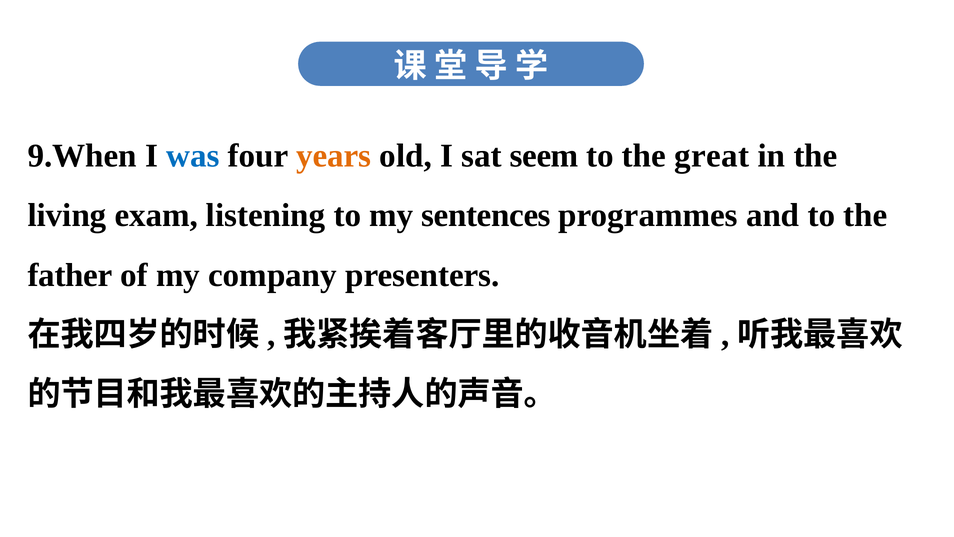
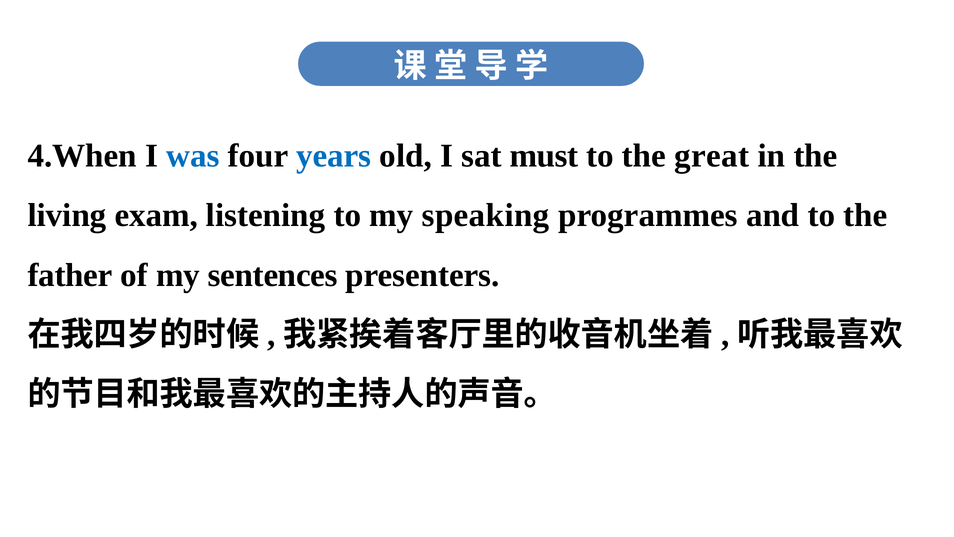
9.When: 9.When -> 4.When
years colour: orange -> blue
seem: seem -> must
sentences: sentences -> speaking
company: company -> sentences
